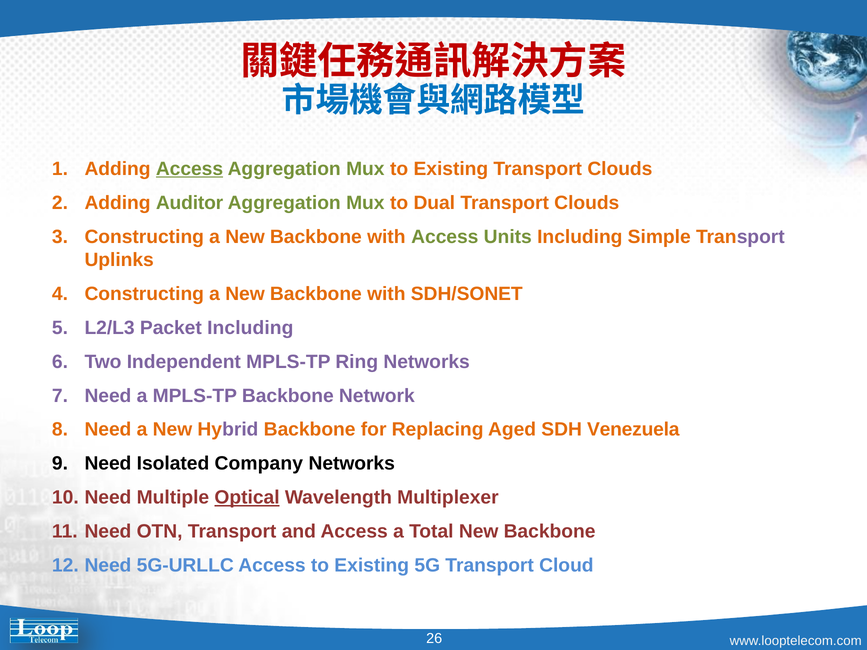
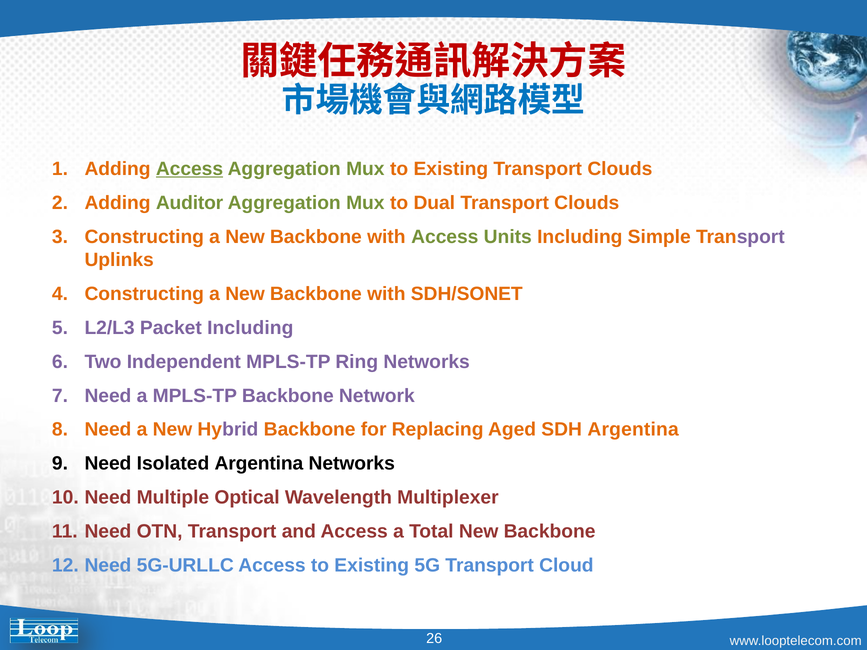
SDH Venezuela: Venezuela -> Argentina
Isolated Company: Company -> Argentina
Optical underline: present -> none
